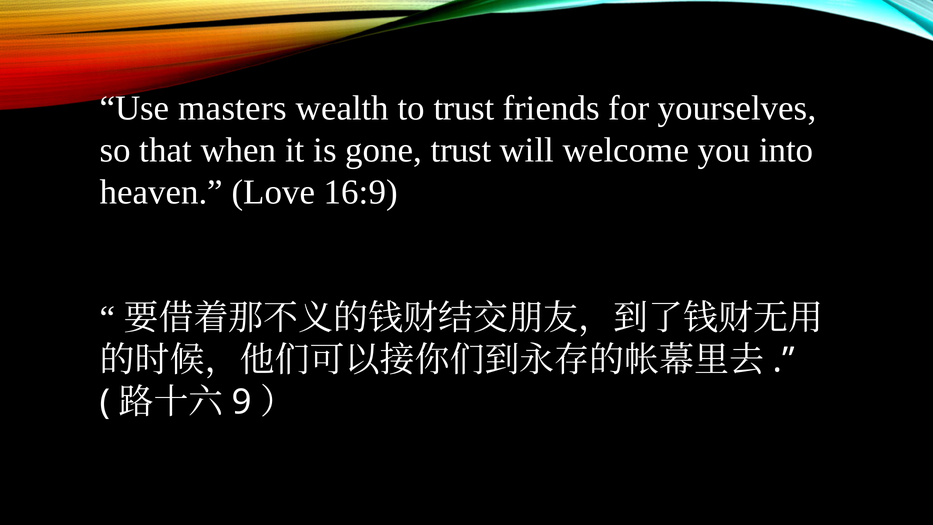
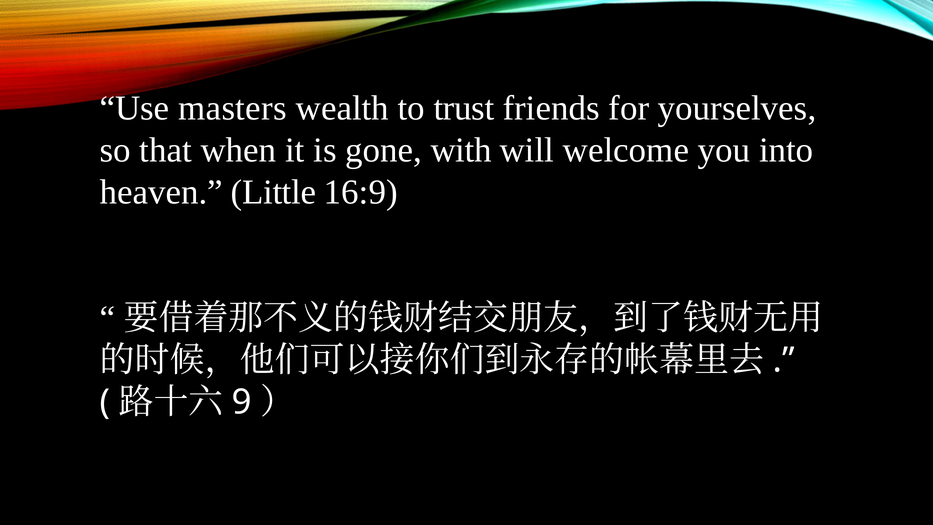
gone trust: trust -> with
Love: Love -> Little
